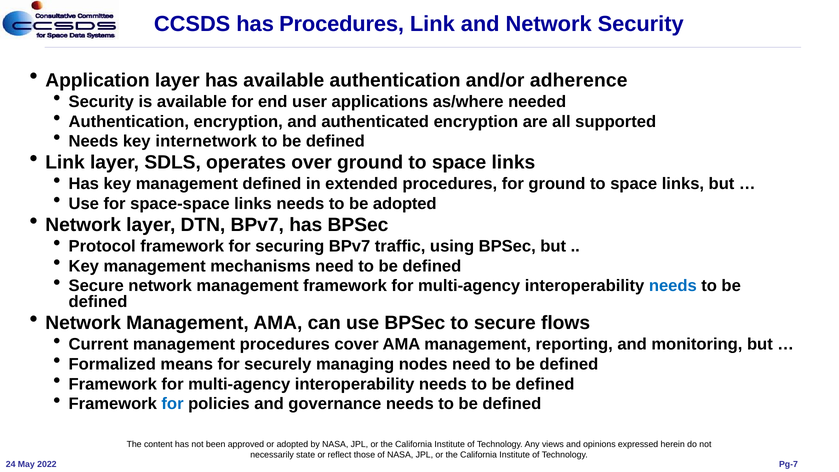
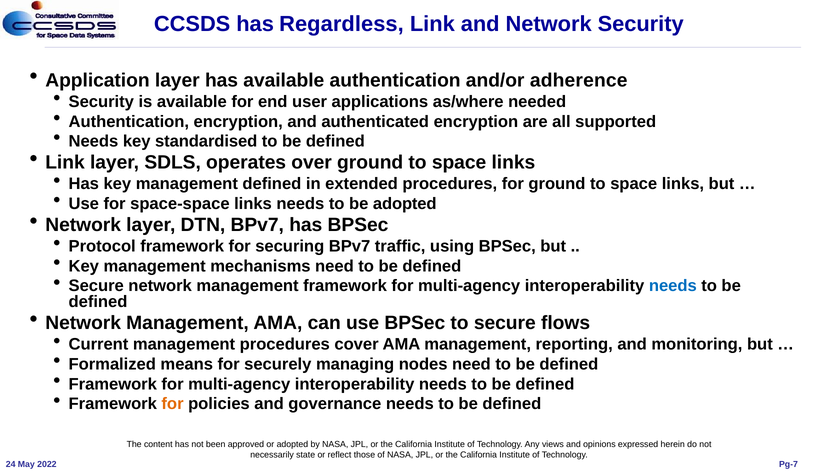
has Procedures: Procedures -> Regardless
internetwork: internetwork -> standardised
for at (173, 404) colour: blue -> orange
